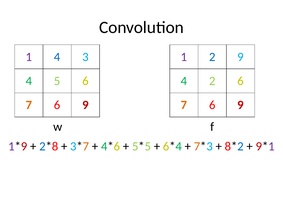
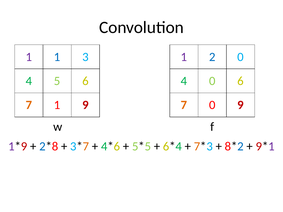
1 4: 4 -> 1
2 9: 9 -> 0
4 2: 2 -> 0
6 at (57, 105): 6 -> 1
6 at (212, 105): 6 -> 0
